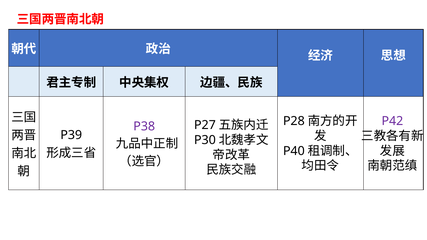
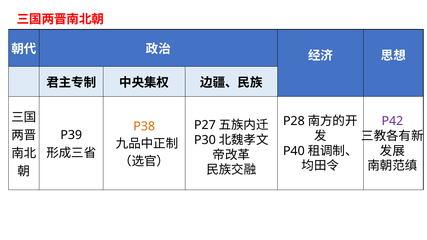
P38 colour: purple -> orange
